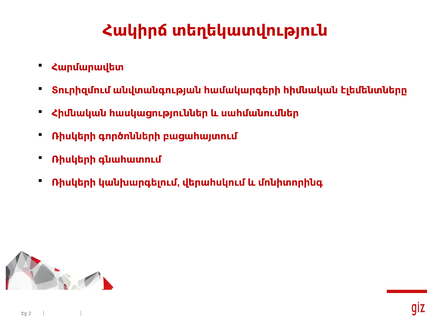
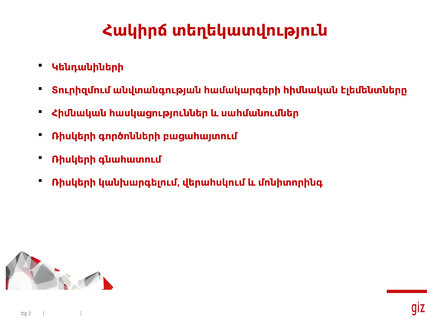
Հարմարավետ: Հարմարավետ -> Կենդանիների
